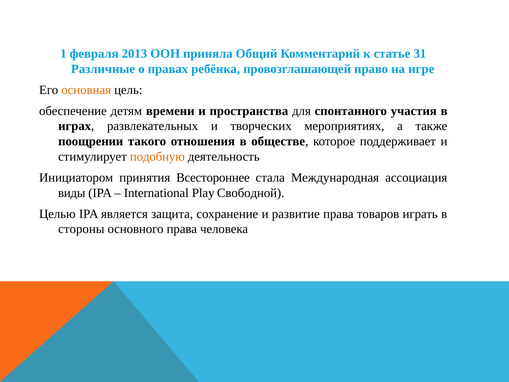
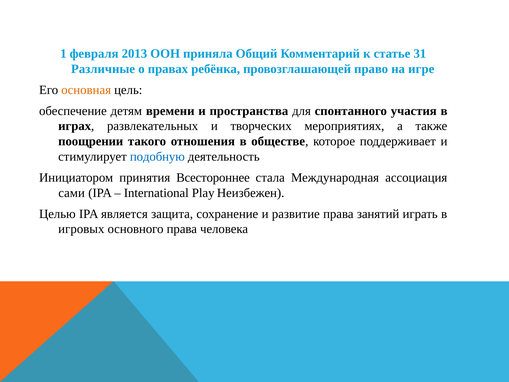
подобную colour: orange -> blue
виды: виды -> сами
Свободной: Свободной -> Неизбежен
товаров: товаров -> занятий
стороны: стороны -> игровых
